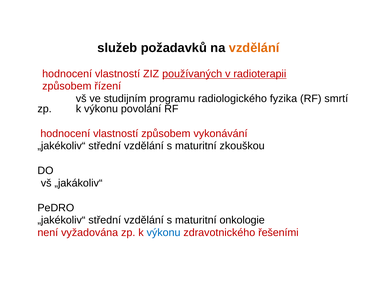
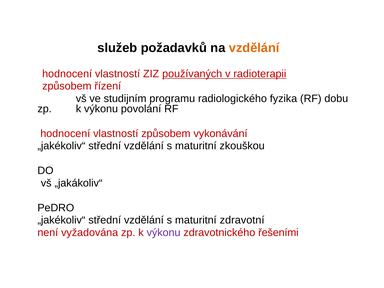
smrtí: smrtí -> dobu
onkologie: onkologie -> zdravotní
výkonu at (164, 233) colour: blue -> purple
